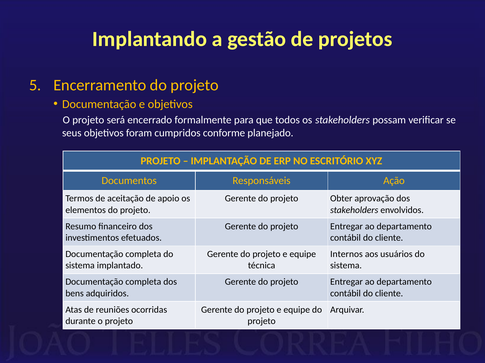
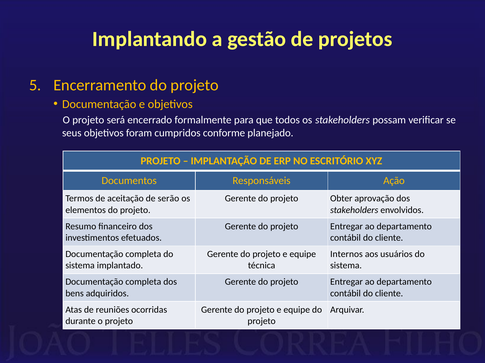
apoio: apoio -> serão
